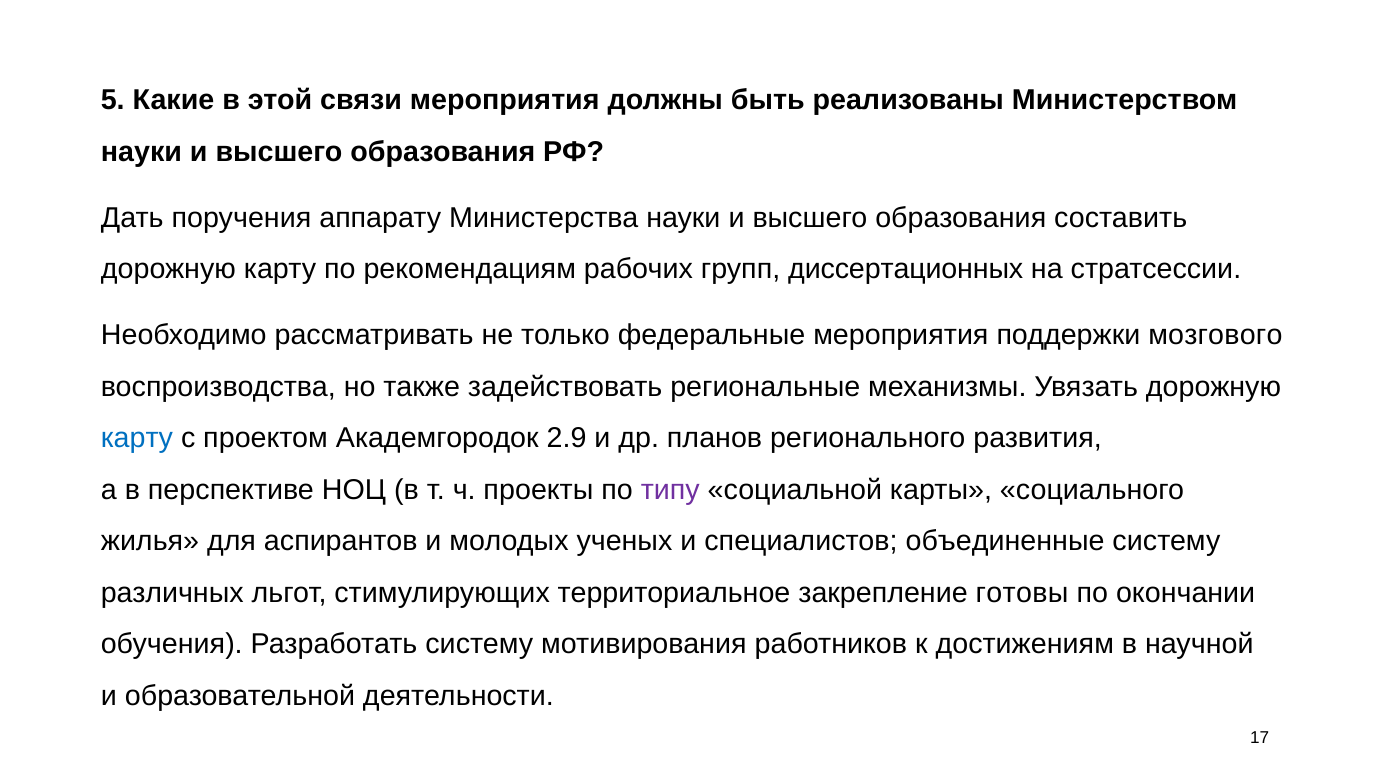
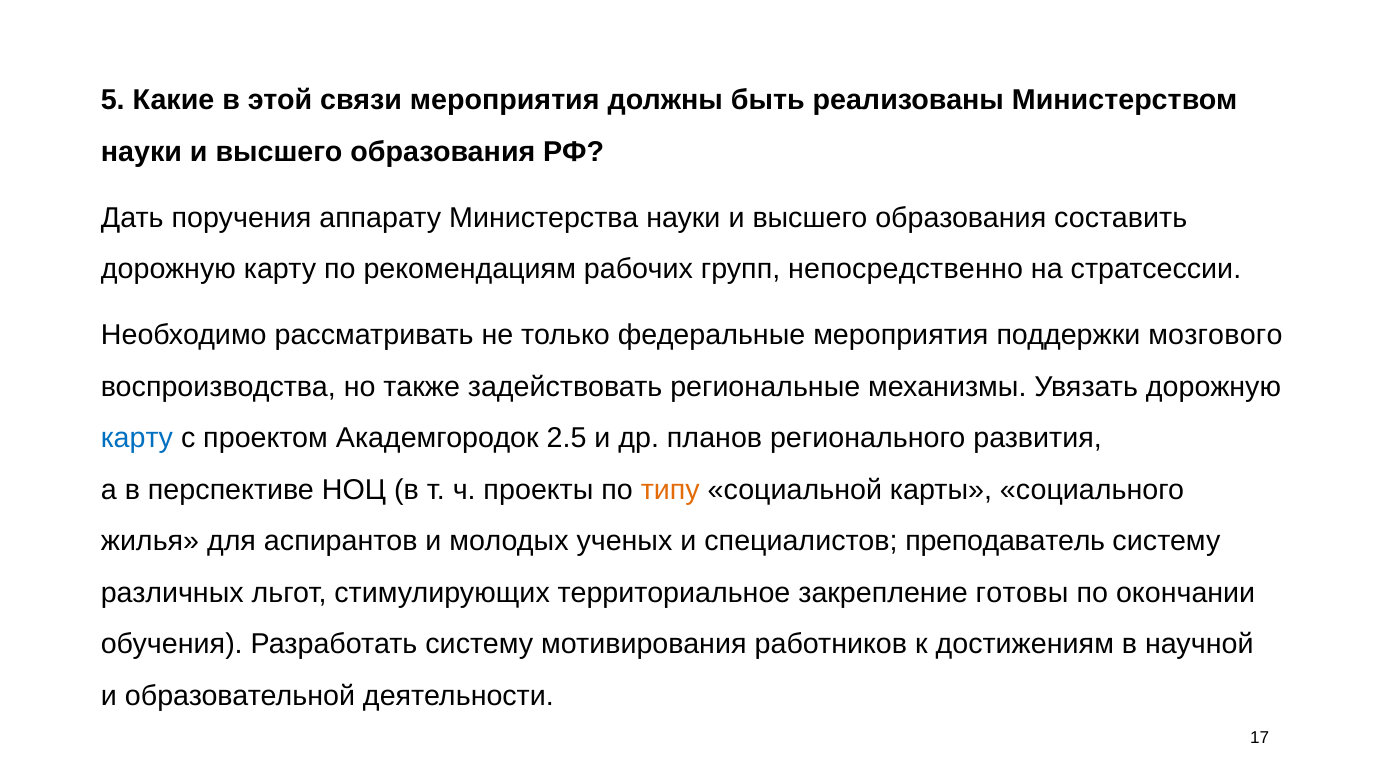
диссертационных: диссертационных -> непосредственно
2.9: 2.9 -> 2.5
типу colour: purple -> orange
объединенные: объединенные -> преподаватель
